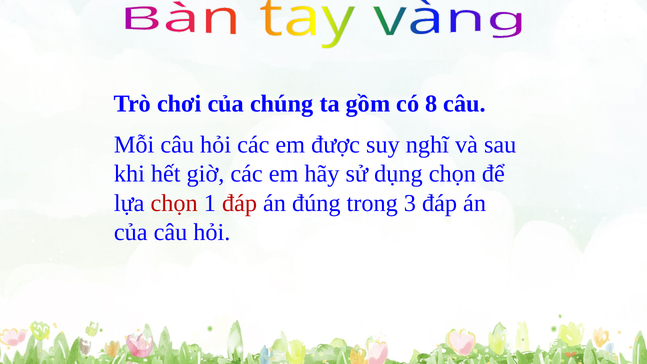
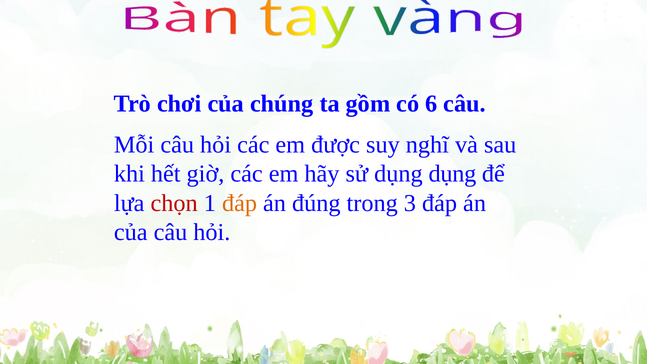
8: 8 -> 6
dụng chọn: chọn -> dụng
đáp at (240, 203) colour: red -> orange
